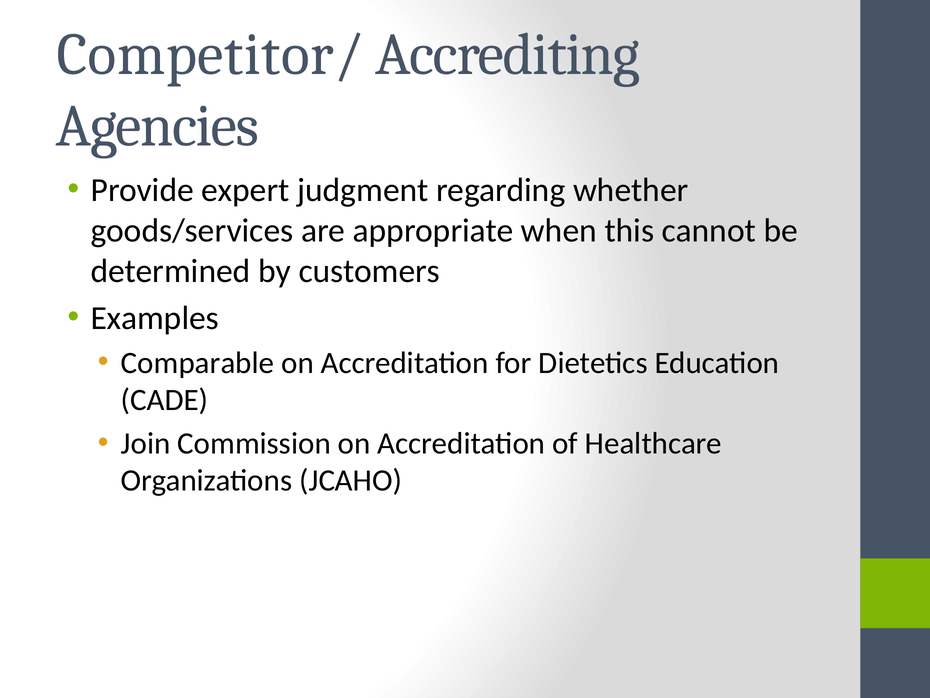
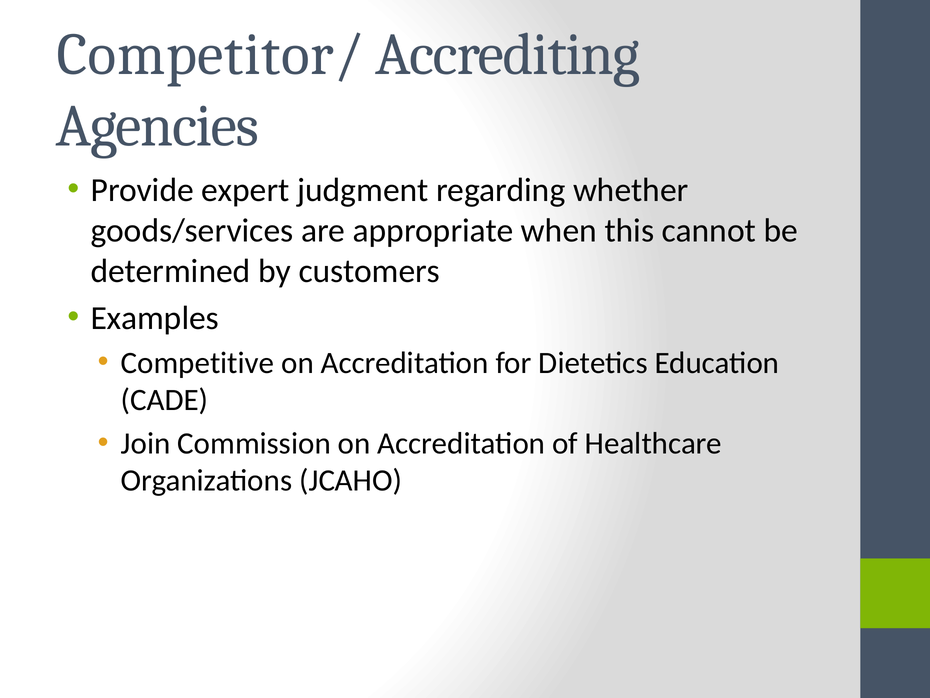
Comparable: Comparable -> Competitive
